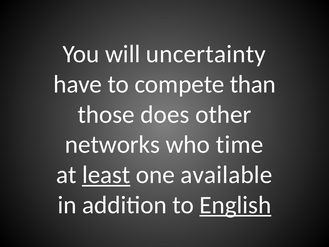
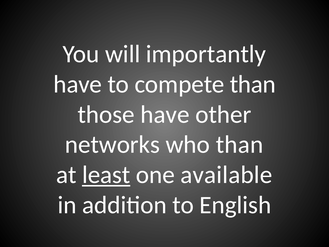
uncertainty: uncertainty -> importantly
those does: does -> have
who time: time -> than
English underline: present -> none
